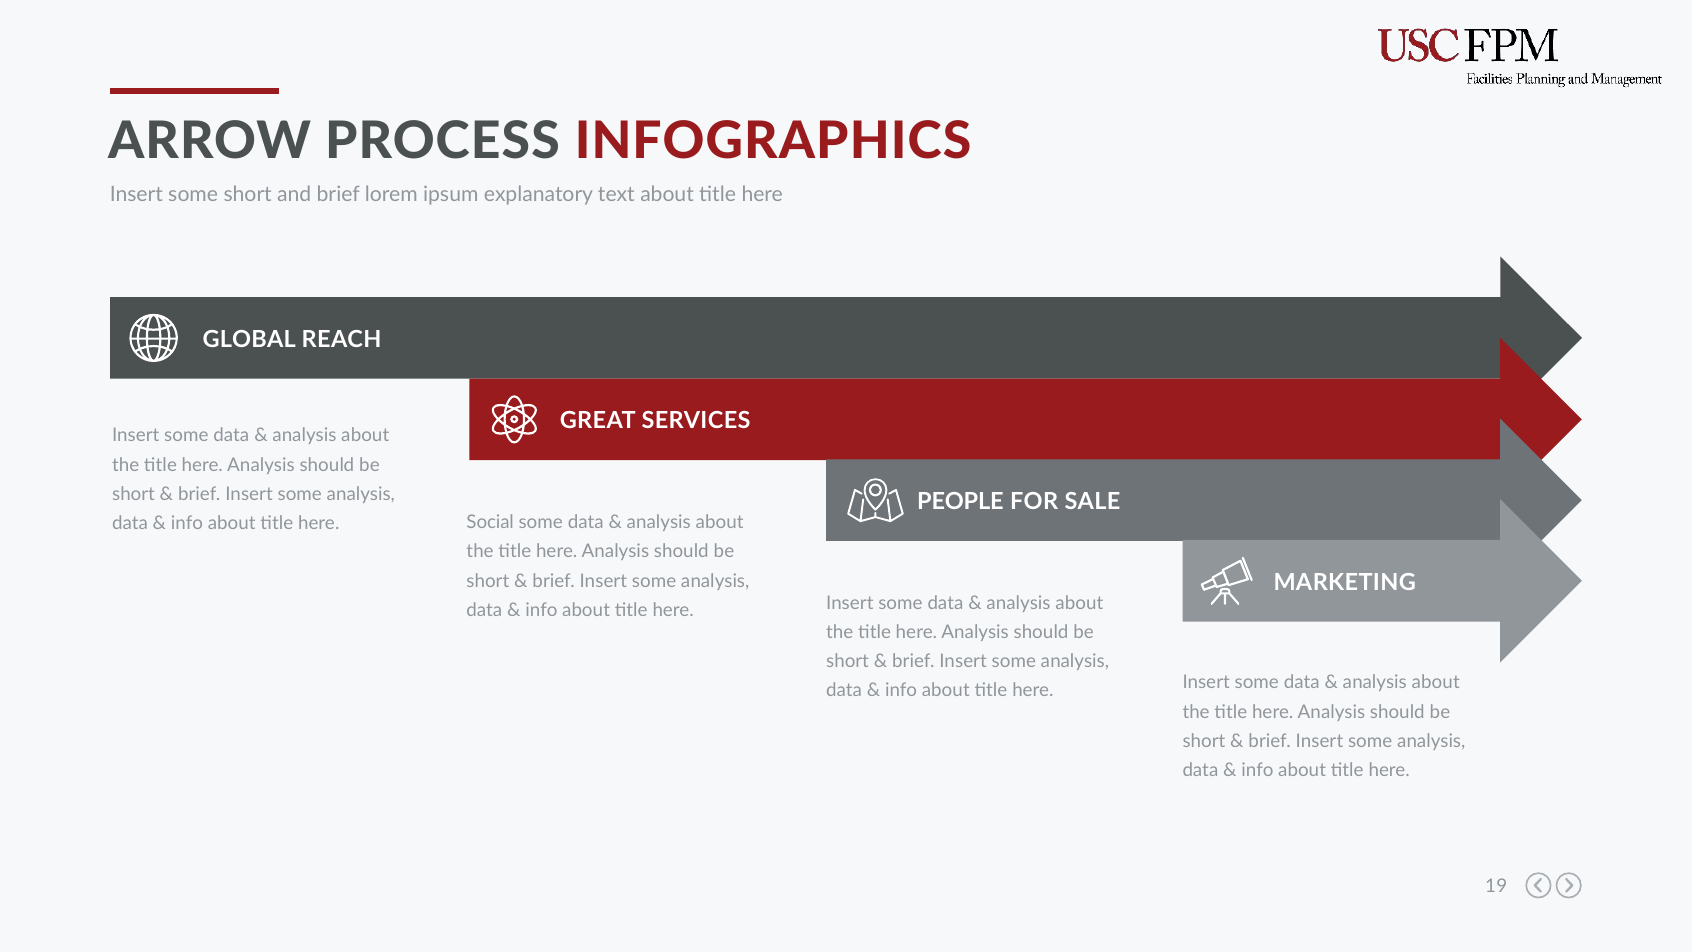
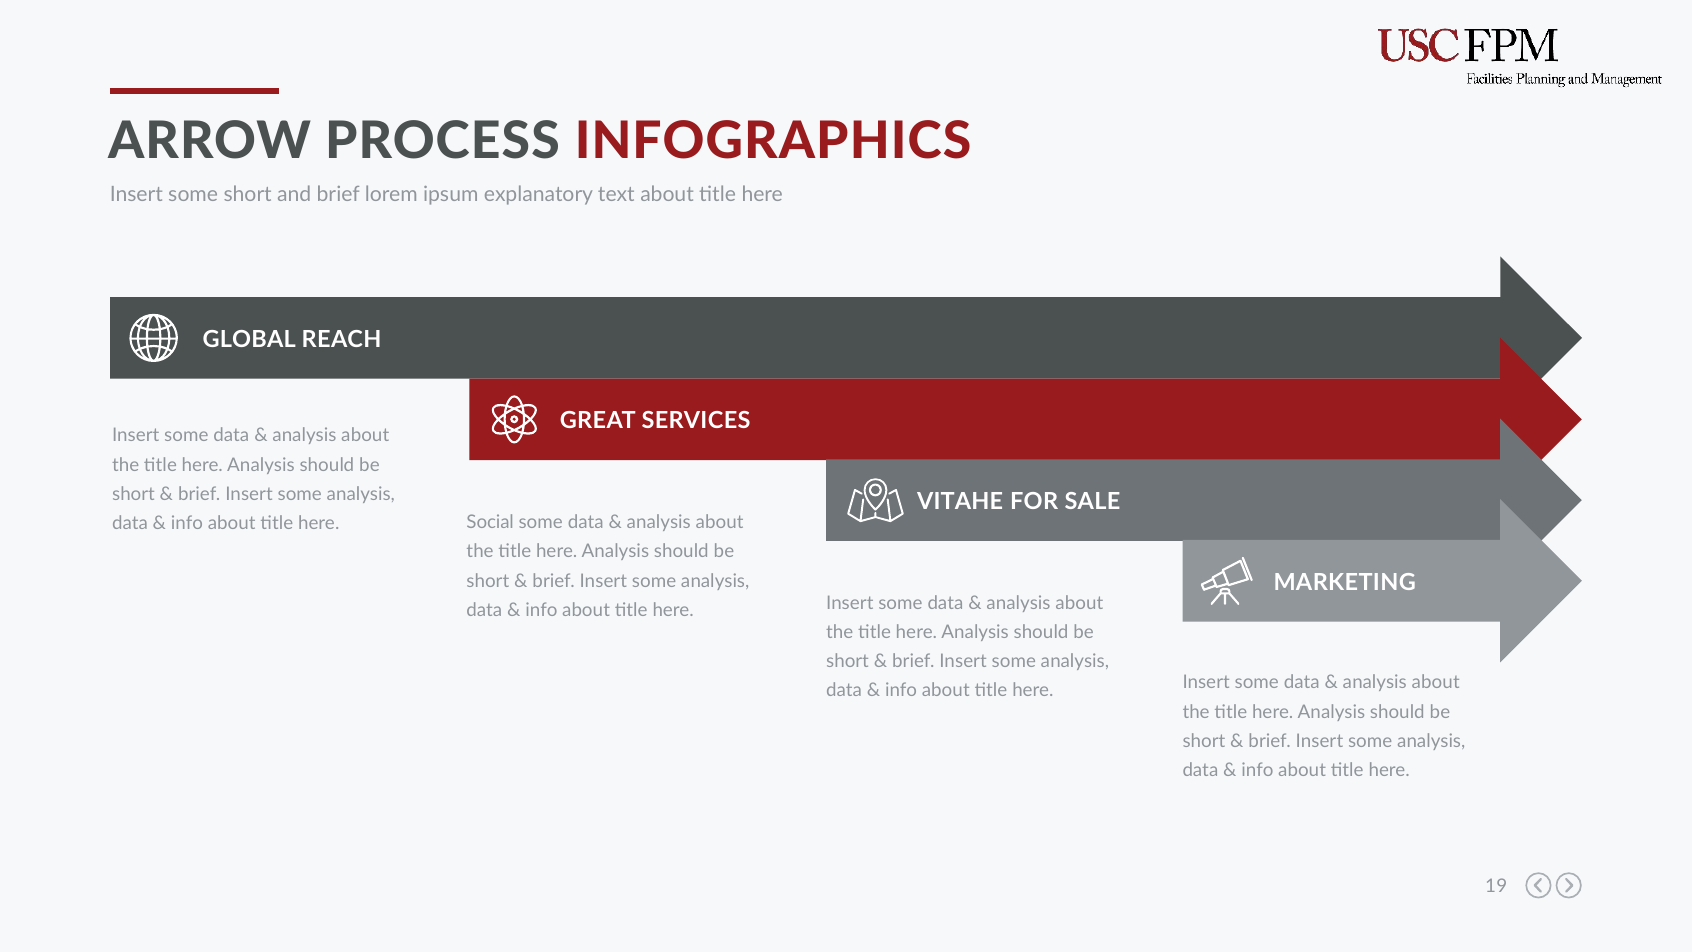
PEOPLE: PEOPLE -> VITAHE
